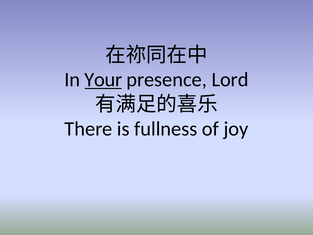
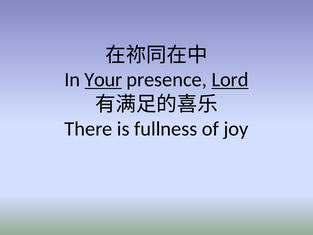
Lord underline: none -> present
